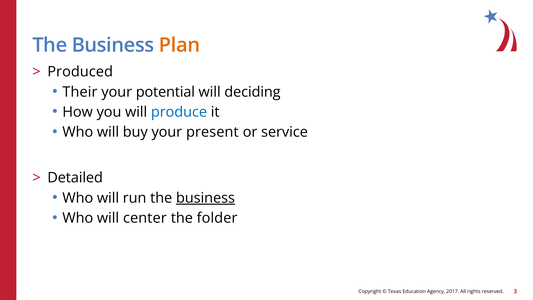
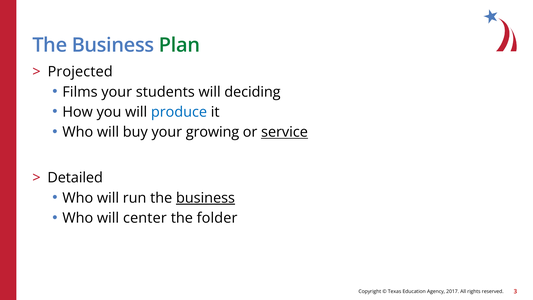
Plan colour: orange -> green
Produced: Produced -> Projected
Their: Their -> Films
potential: potential -> students
present: present -> growing
service underline: none -> present
